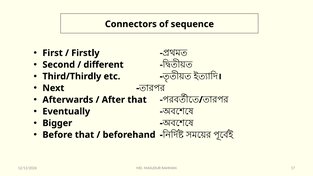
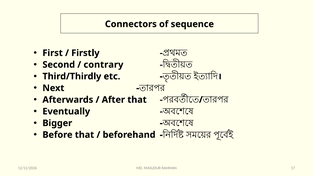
different: different -> contrary
